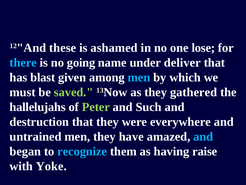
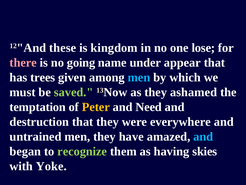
ashamed: ashamed -> kingdom
there colour: light blue -> pink
deliver: deliver -> appear
blast: blast -> trees
gathered: gathered -> ashamed
hallelujahs: hallelujahs -> temptation
Peter colour: light green -> yellow
Such: Such -> Need
recognize colour: light blue -> light green
raise: raise -> skies
